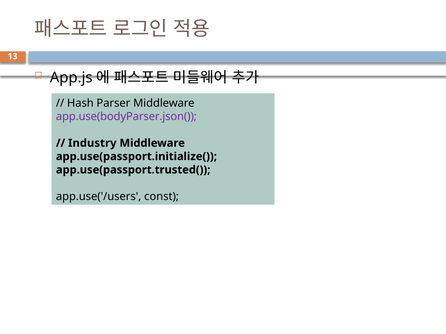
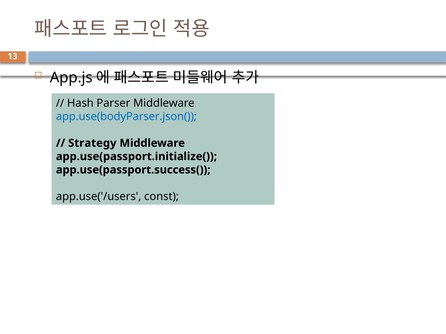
app.use(bodyParser.json( colour: purple -> blue
Industry: Industry -> Strategy
app.use(passport.trusted(: app.use(passport.trusted( -> app.use(passport.success(
